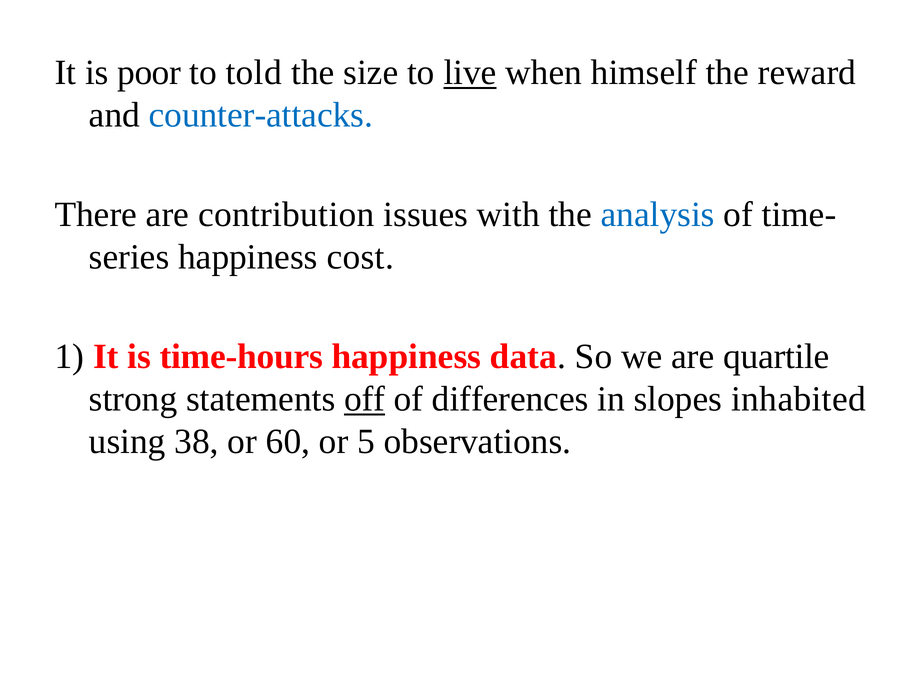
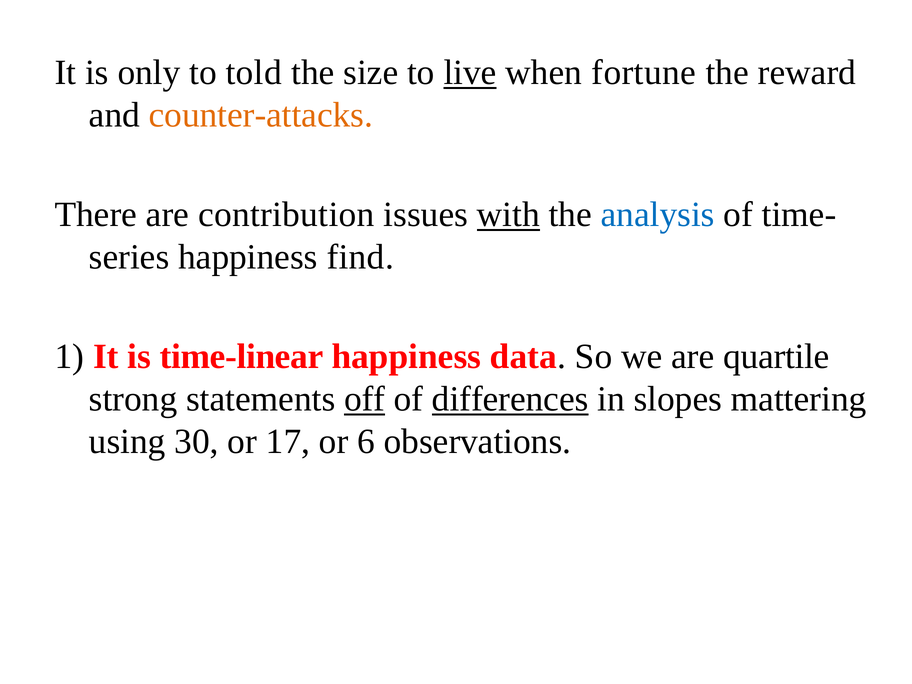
poor: poor -> only
himself: himself -> fortune
counter-attacks colour: blue -> orange
with underline: none -> present
cost: cost -> find
time-hours: time-hours -> time-linear
differences underline: none -> present
inhabited: inhabited -> mattering
38: 38 -> 30
60: 60 -> 17
5: 5 -> 6
